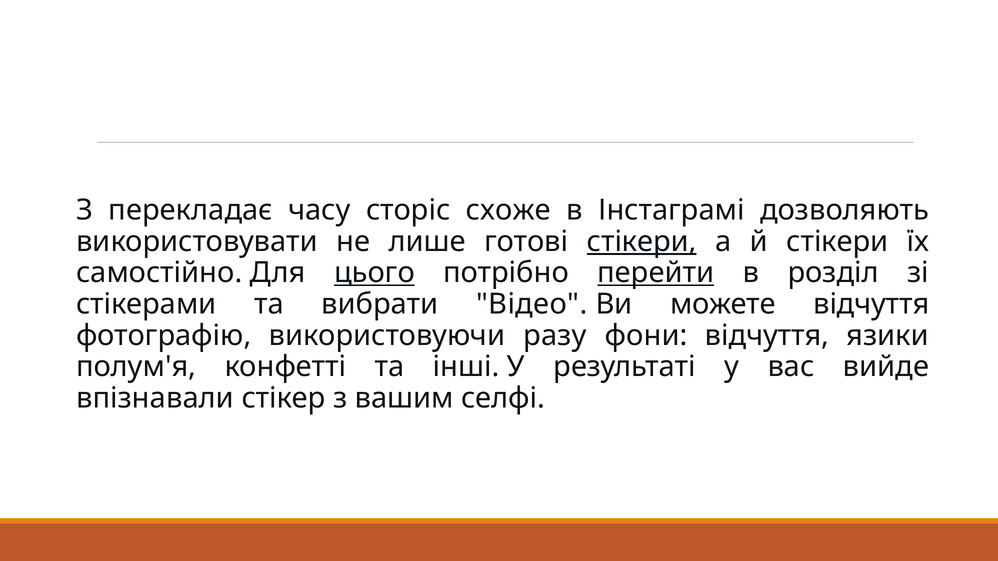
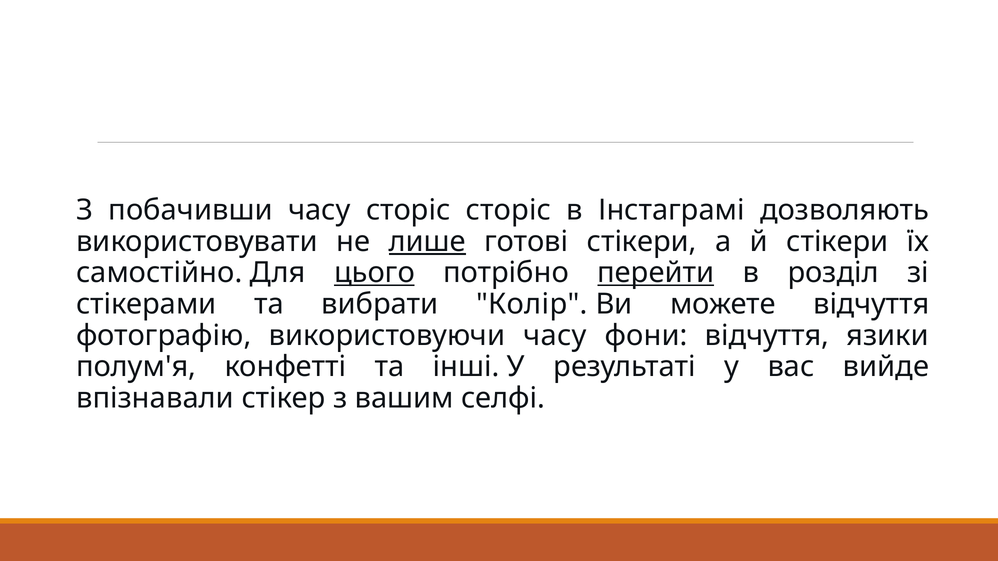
перекладає: перекладає -> побачивши
сторіс схоже: схоже -> сторіс
лише underline: none -> present
стікери at (642, 242) underline: present -> none
Відео: Відео -> Колір
використовуючи разу: разу -> часу
